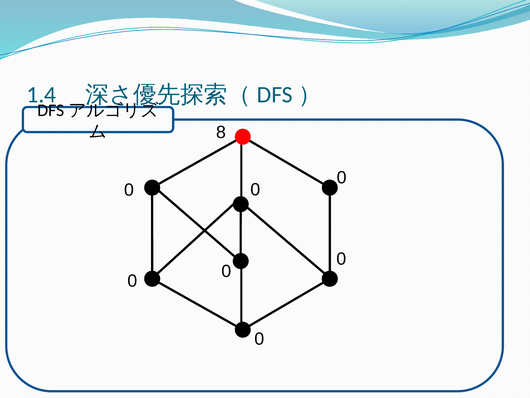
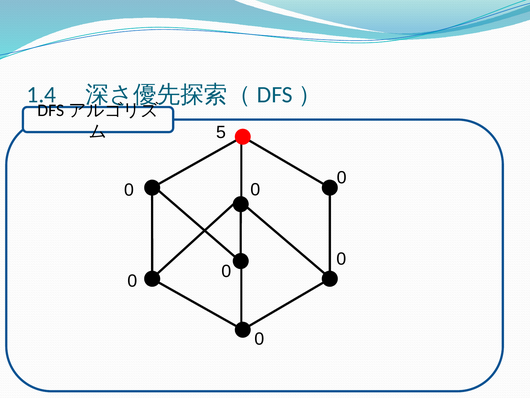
8: 8 -> 5
